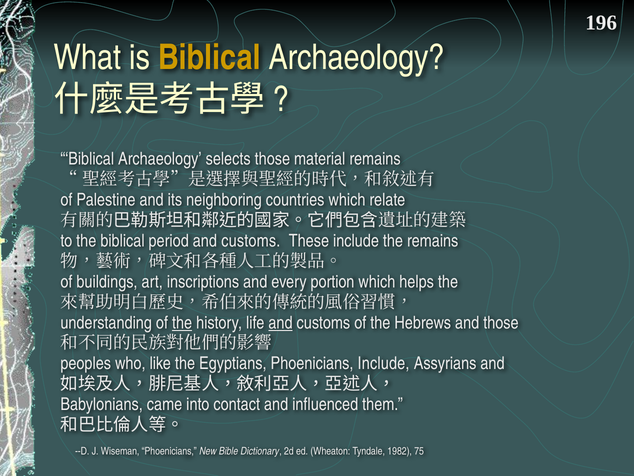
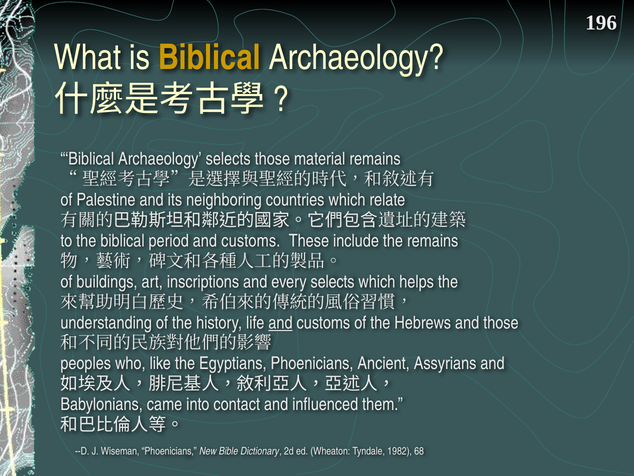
every portion: portion -> selects
the at (182, 322) underline: present -> none
Phoenicians Include: Include -> Ancient
75: 75 -> 68
